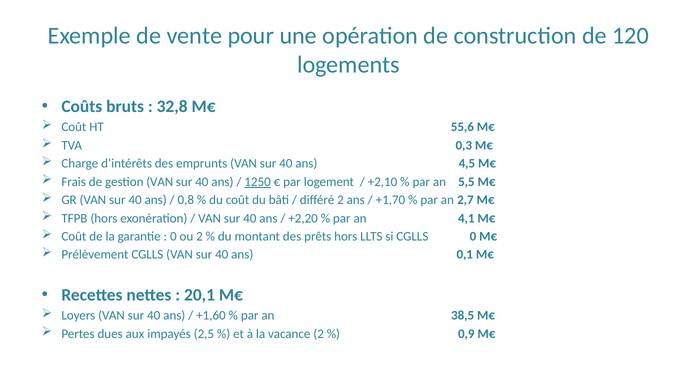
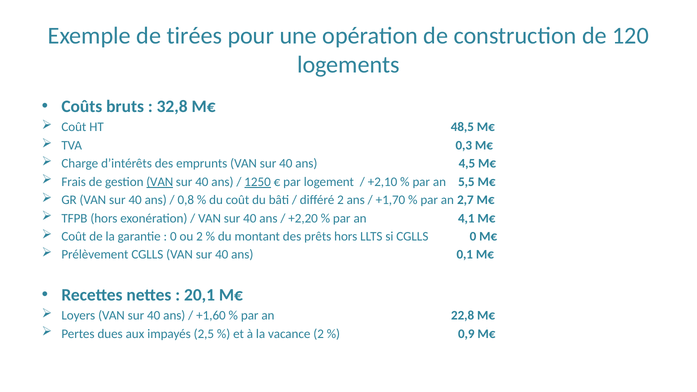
vente: vente -> tirées
55,6: 55,6 -> 48,5
VAN at (160, 182) underline: none -> present
38,5: 38,5 -> 22,8
